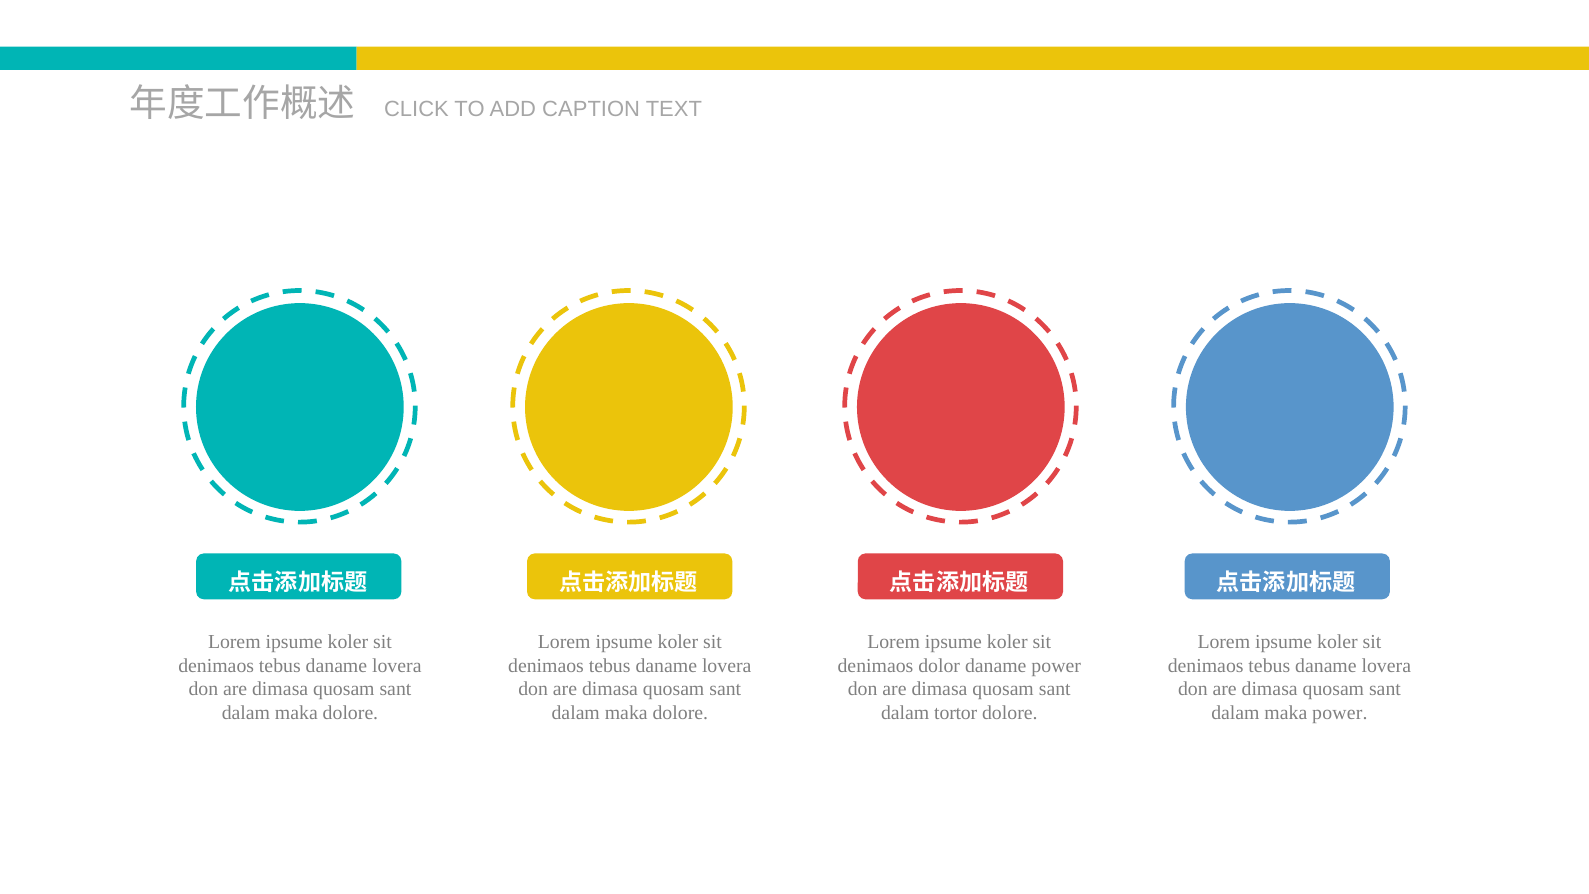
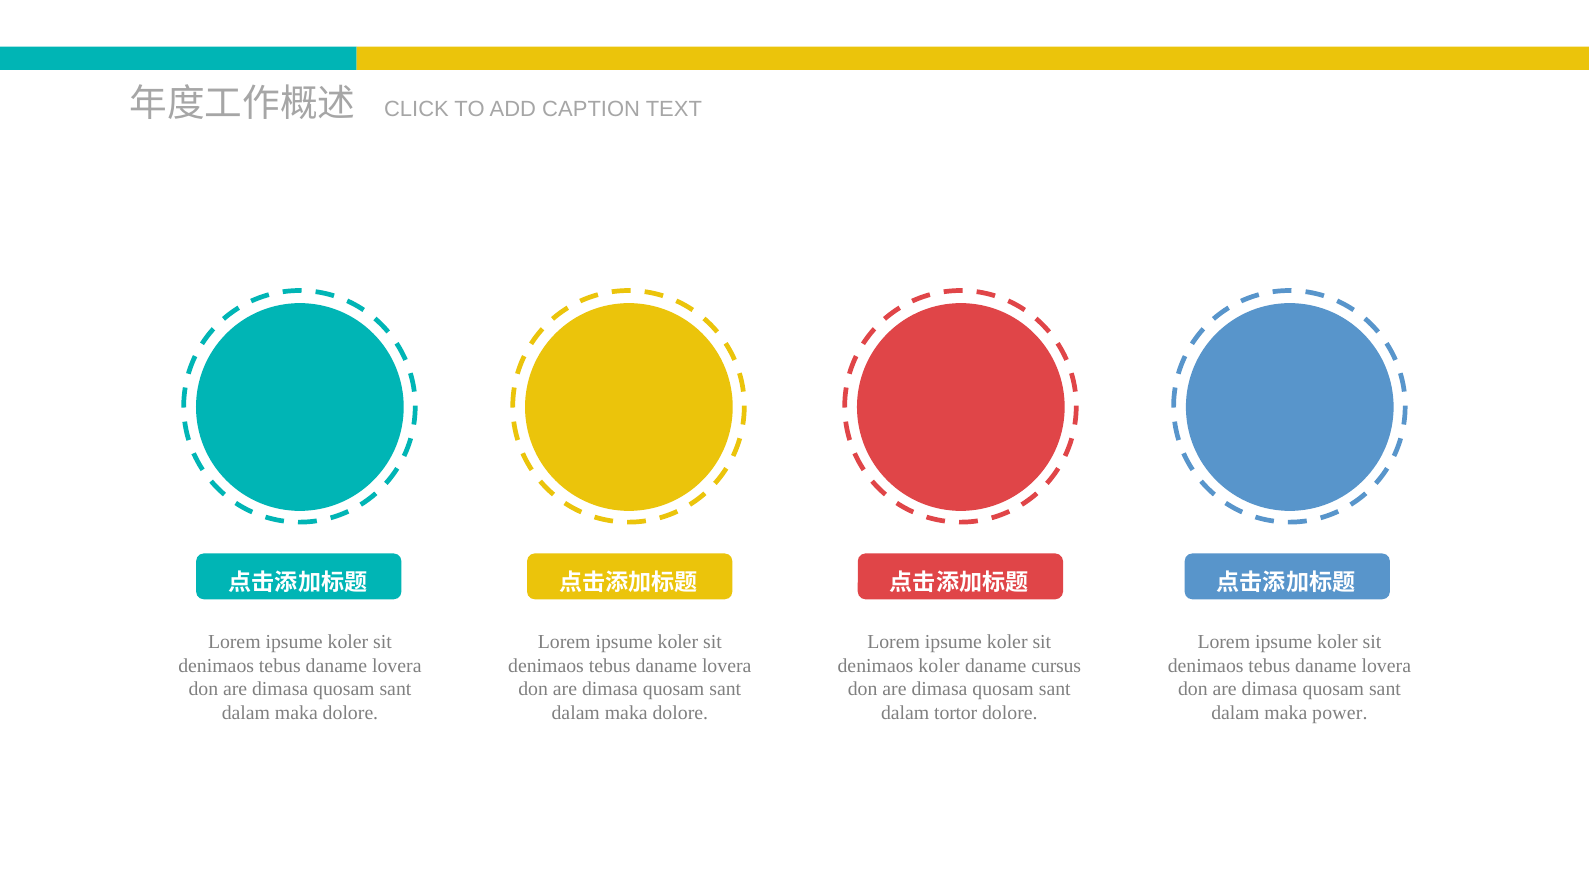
denimaos dolor: dolor -> koler
daname power: power -> cursus
